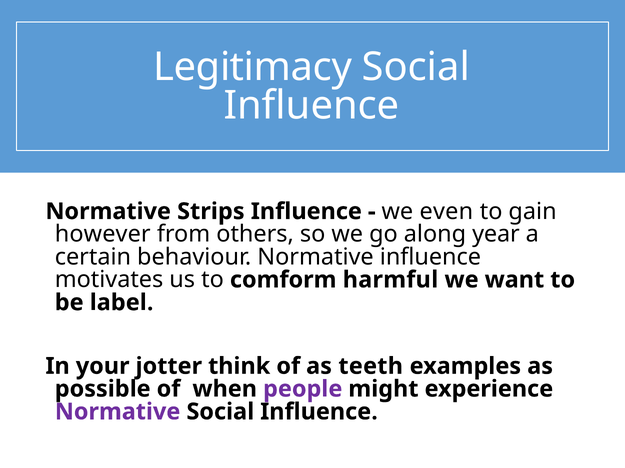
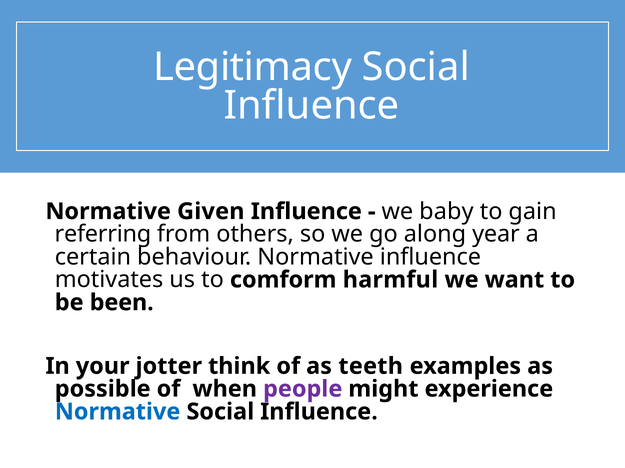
Strips: Strips -> Given
even: even -> baby
however: however -> referring
label: label -> been
Normative at (118, 412) colour: purple -> blue
